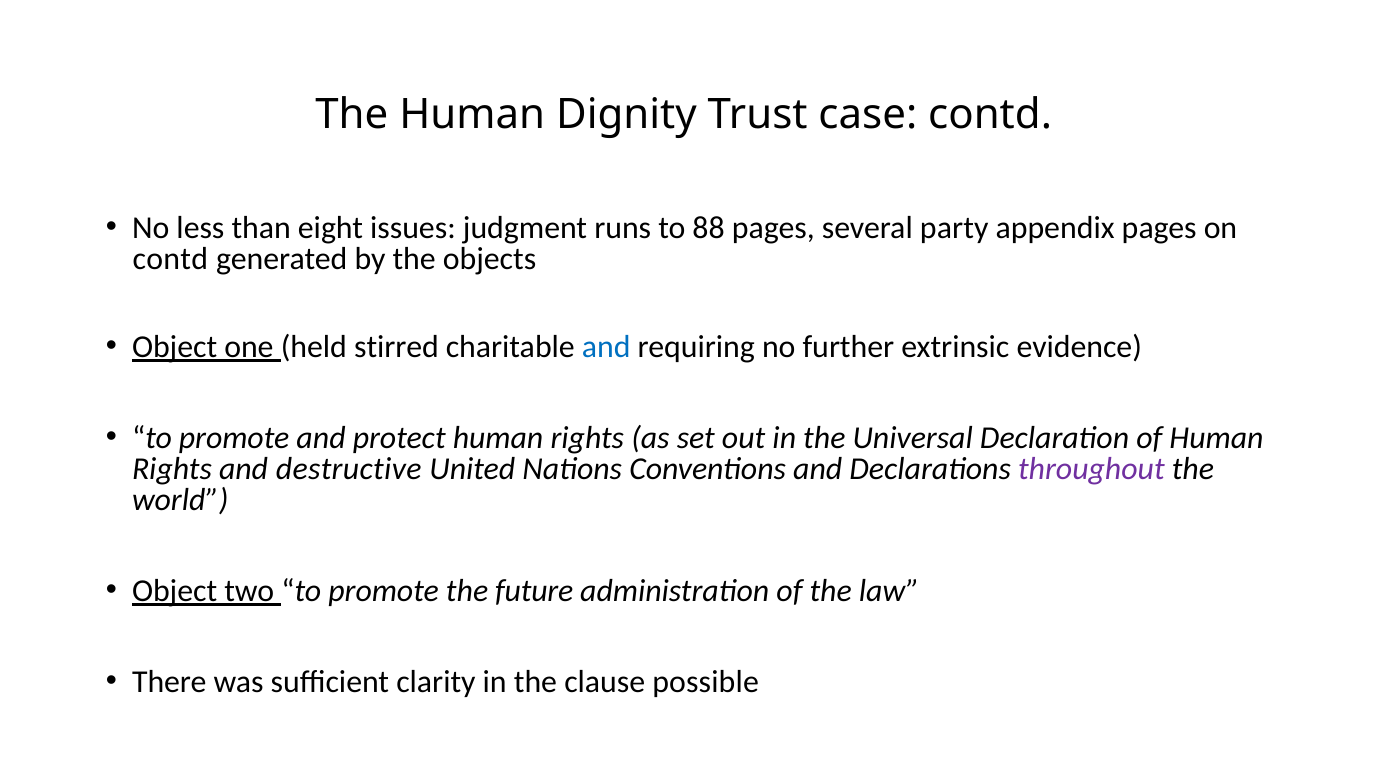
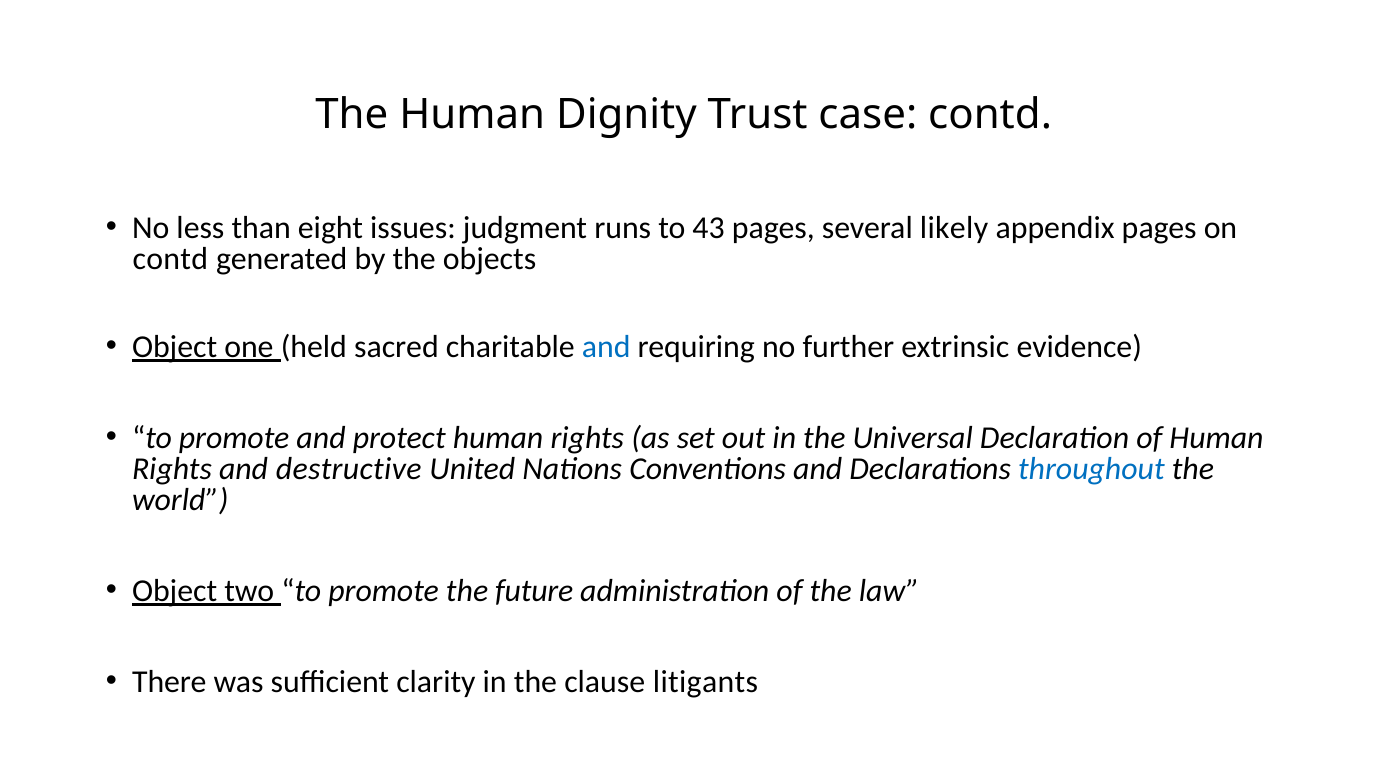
88: 88 -> 43
party: party -> likely
stirred: stirred -> sacred
throughout colour: purple -> blue
possible: possible -> litigants
